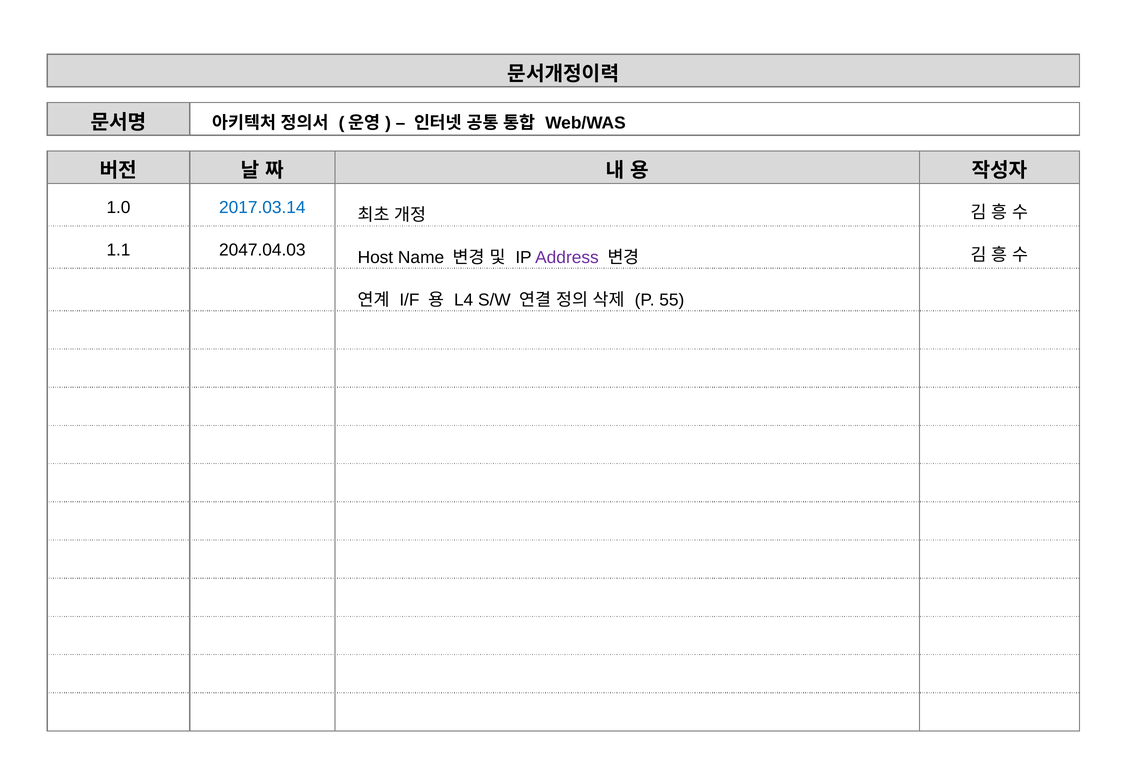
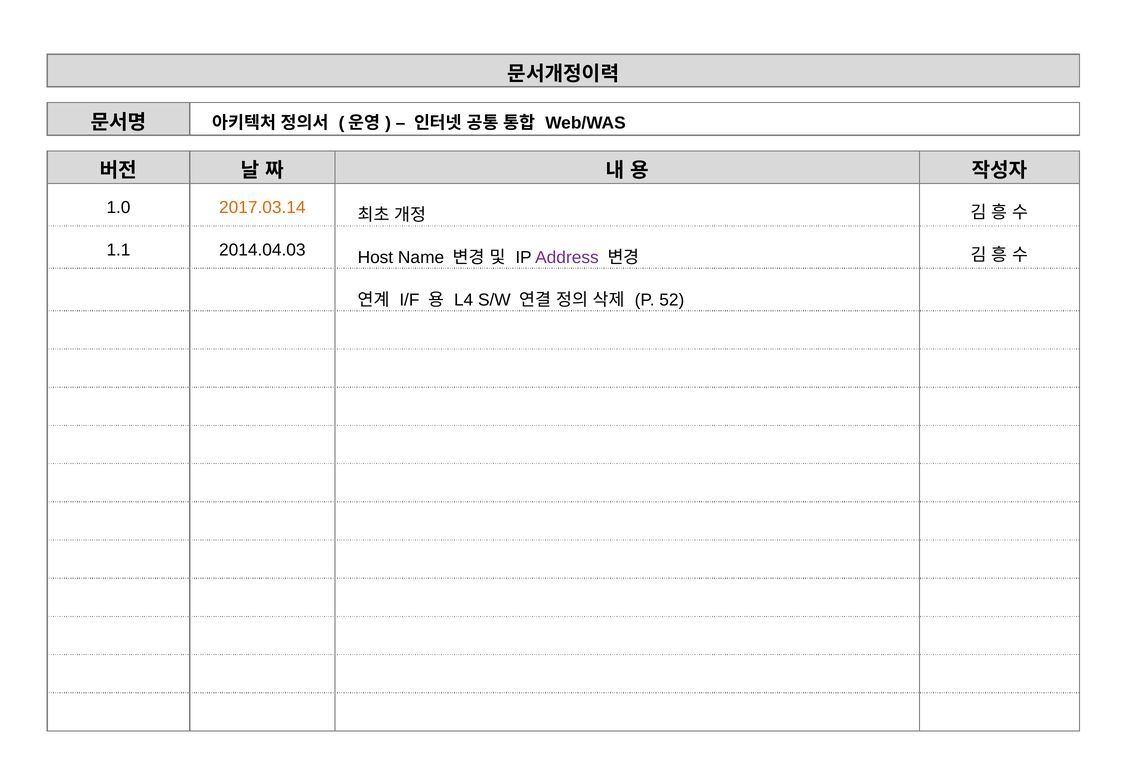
2017.03.14 colour: blue -> orange
2047.04.03: 2047.04.03 -> 2014.04.03
55: 55 -> 52
